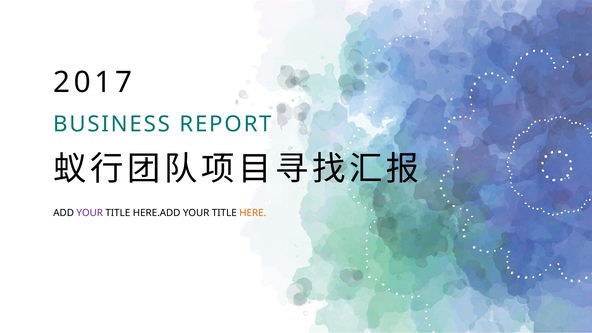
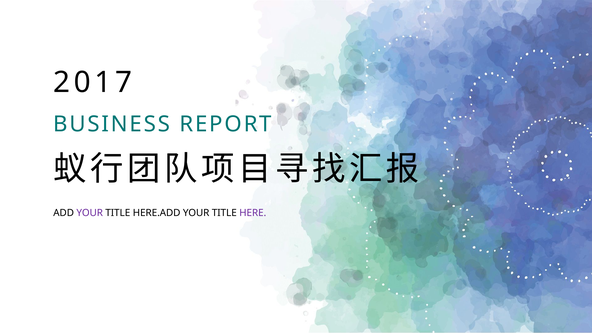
HERE colour: orange -> purple
